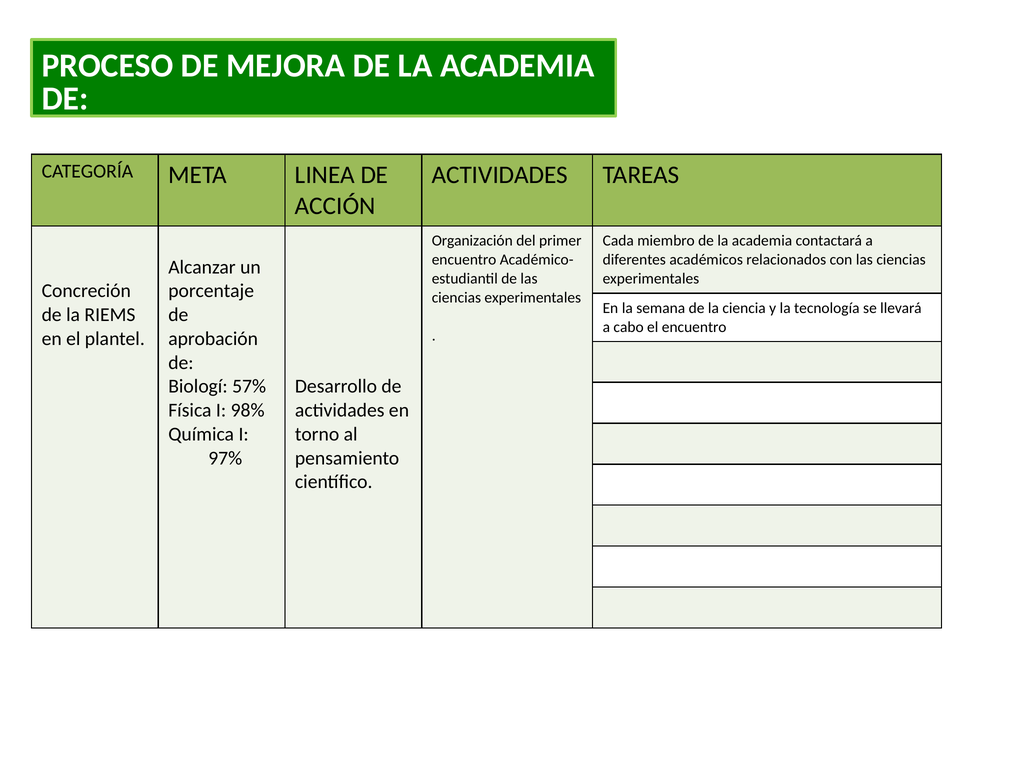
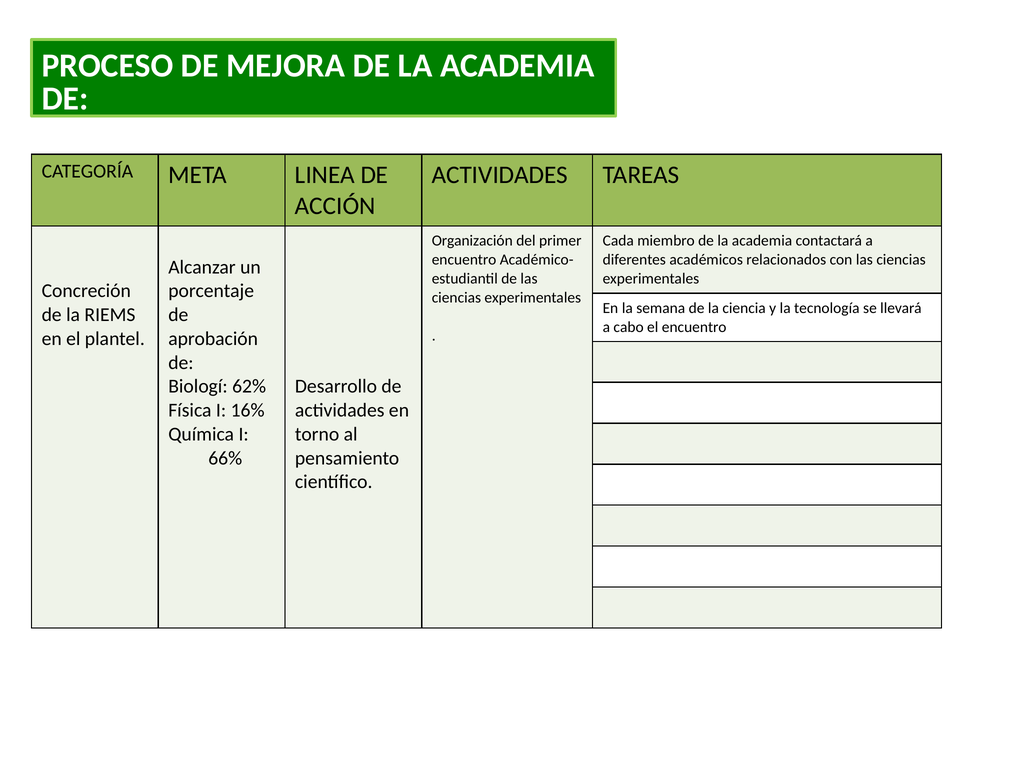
57%: 57% -> 62%
98%: 98% -> 16%
97%: 97% -> 66%
